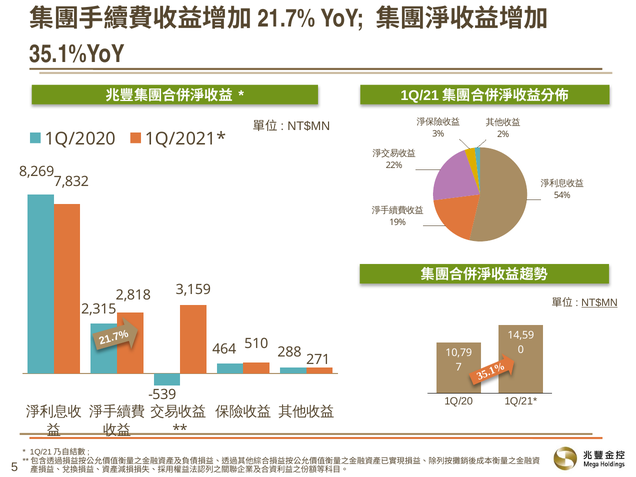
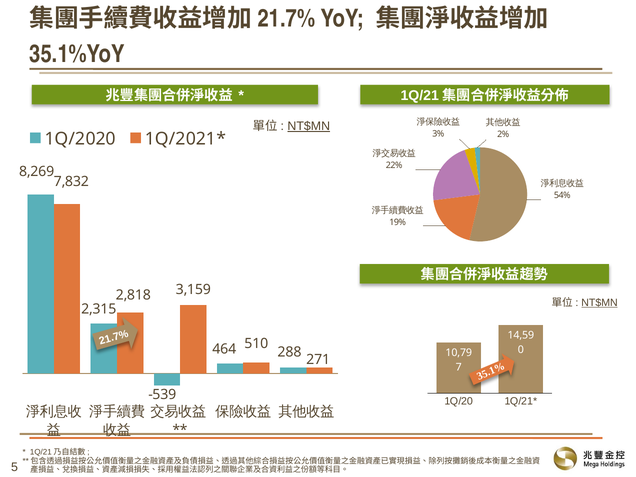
NT$MN at (309, 126) underline: none -> present
